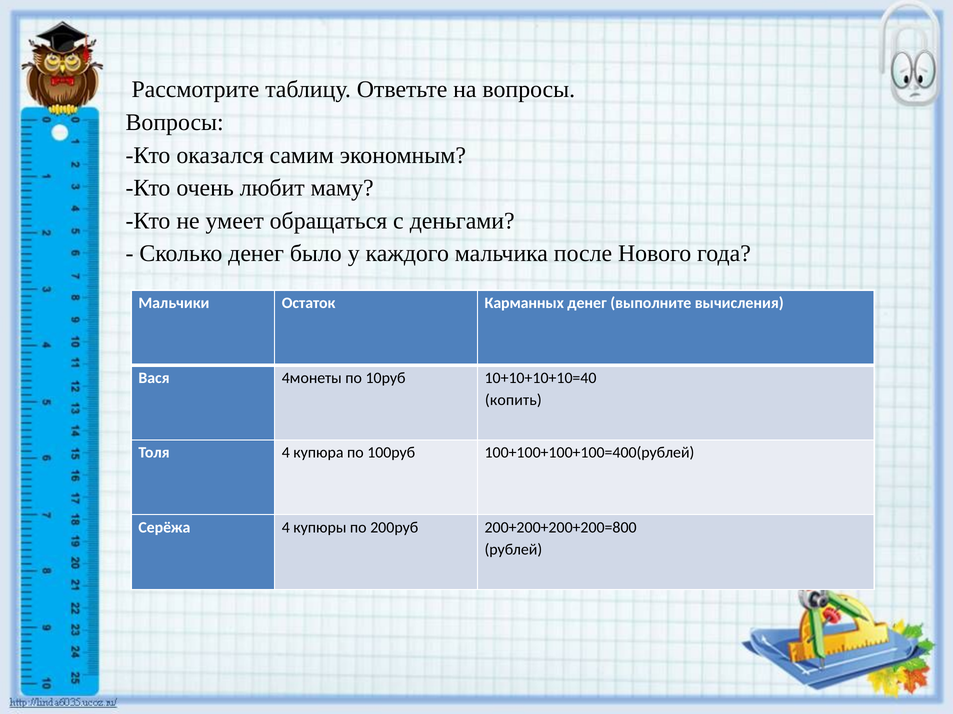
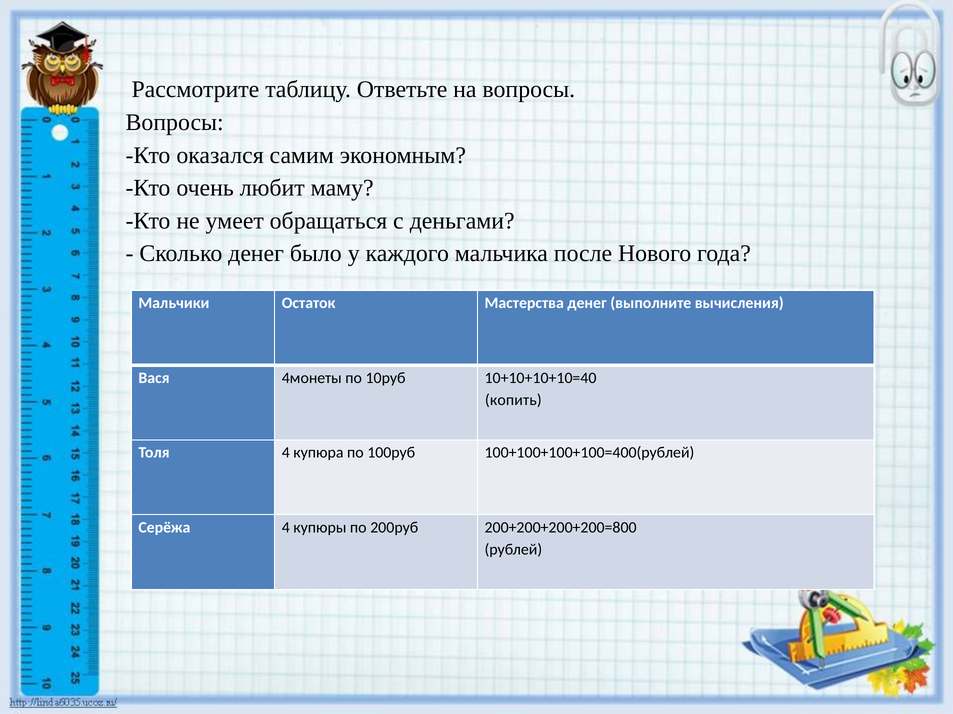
Карманных: Карманных -> Мастерства
